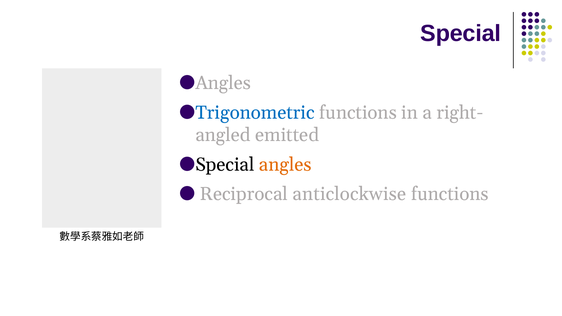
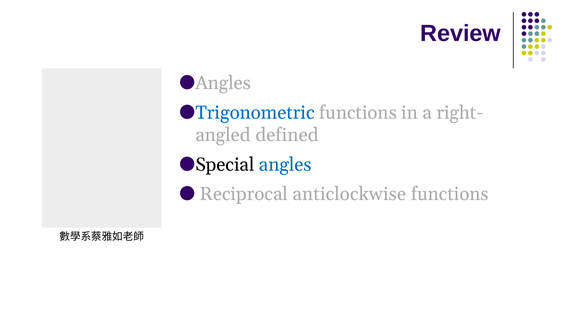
Special at (461, 33): Special -> Review
emitted: emitted -> defined
angles at (285, 165) colour: orange -> blue
